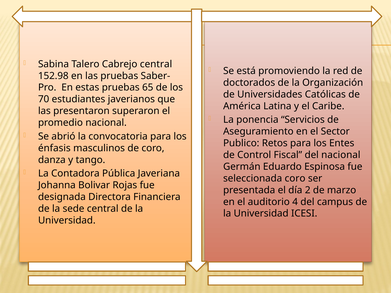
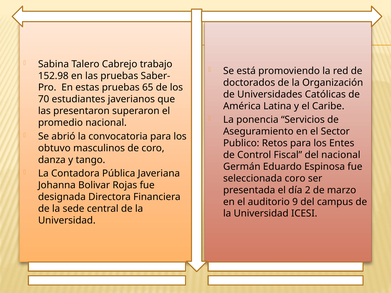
Cabrejo central: central -> trabajo
énfasis: énfasis -> obtuvo
4: 4 -> 9
